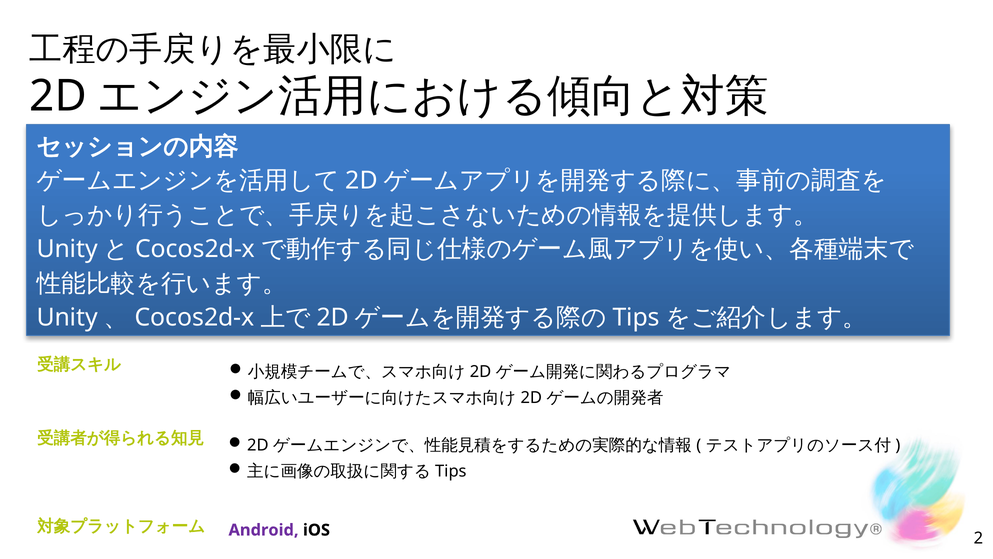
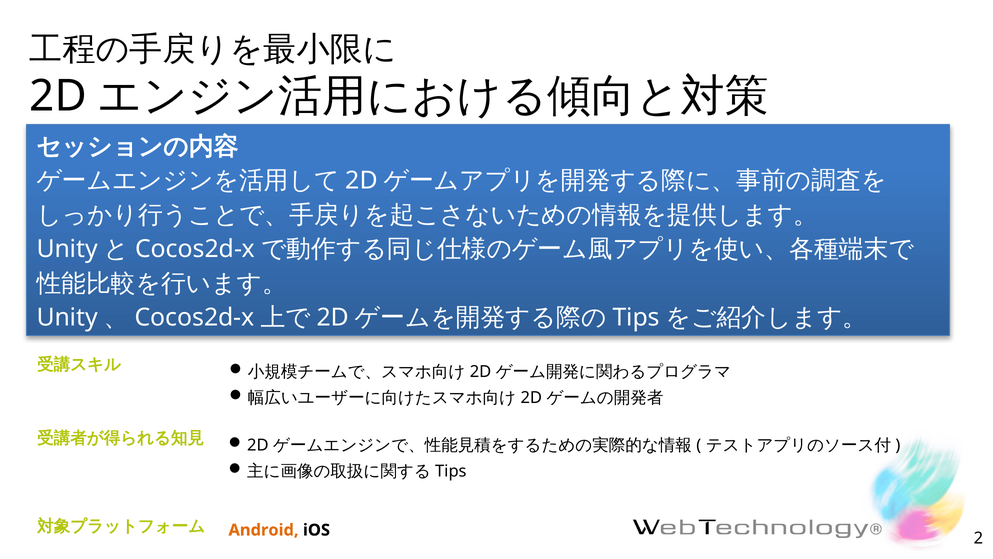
Android colour: purple -> orange
